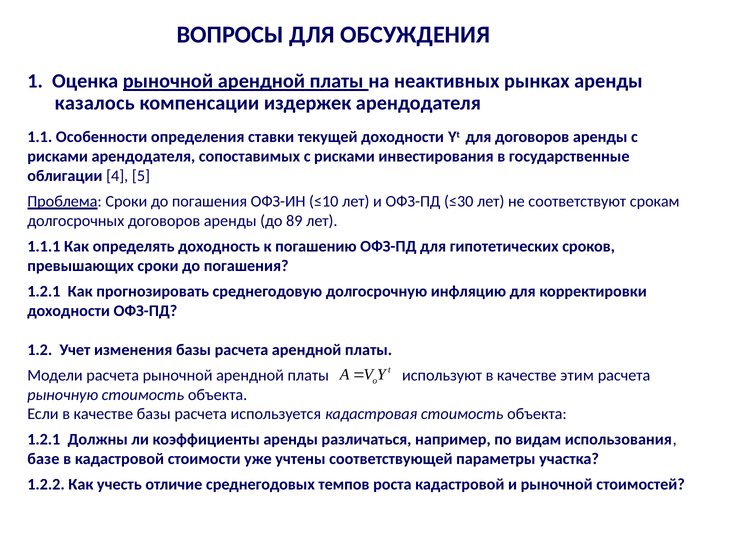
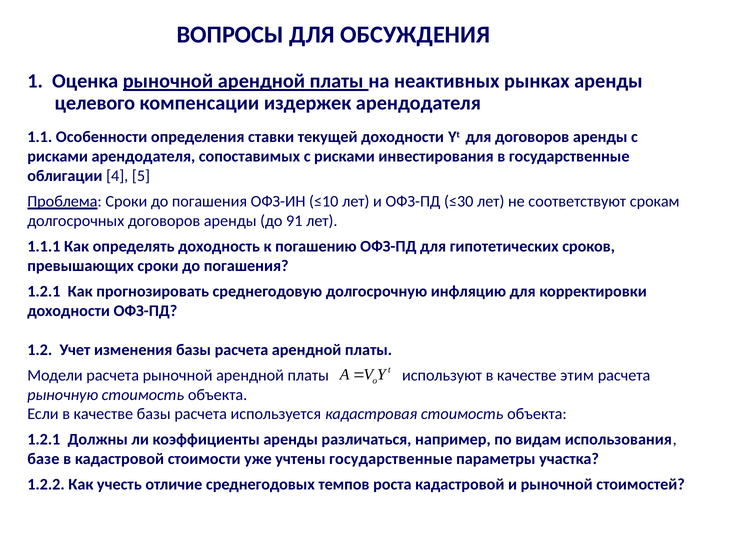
казалось: казалось -> целевого
89: 89 -> 91
учтены соответствующей: соответствующей -> государственные
